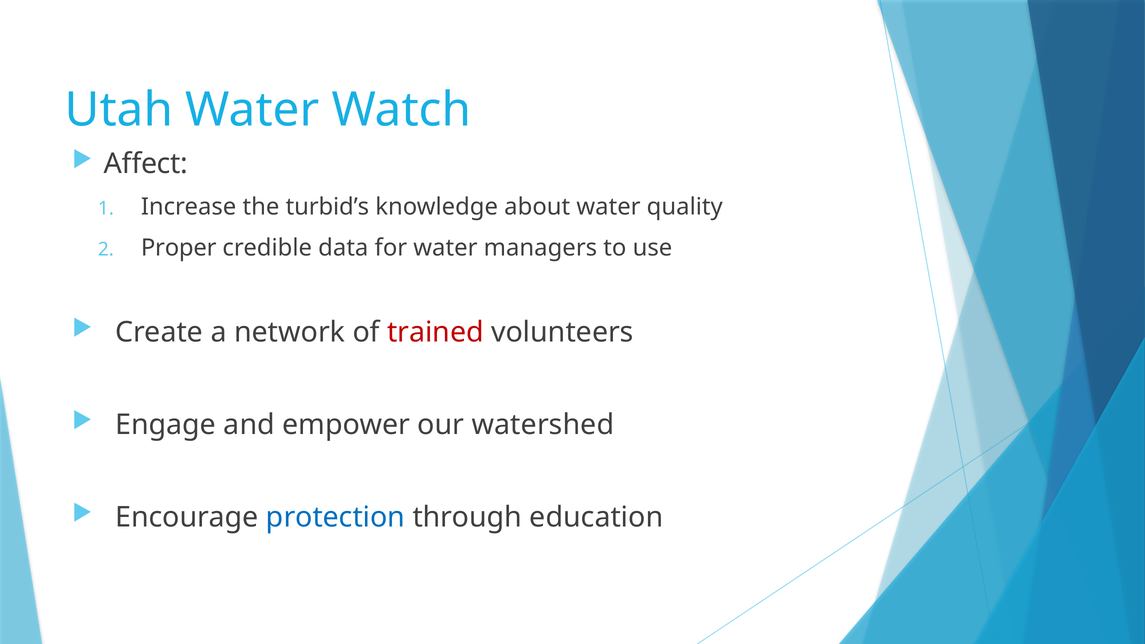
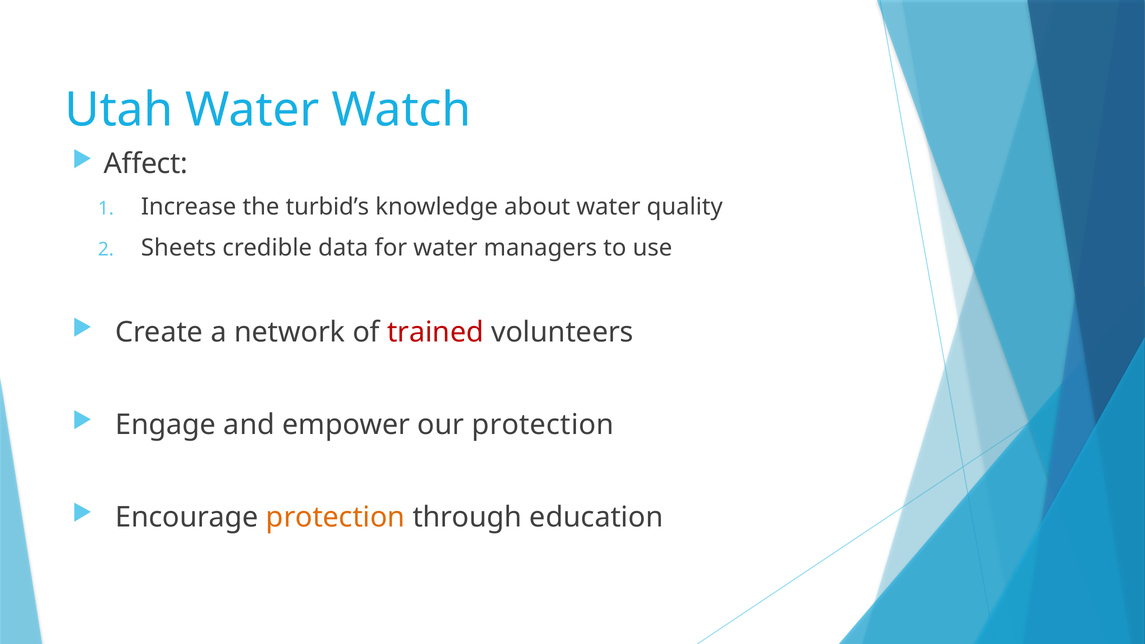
Proper: Proper -> Sheets
our watershed: watershed -> protection
protection at (336, 517) colour: blue -> orange
